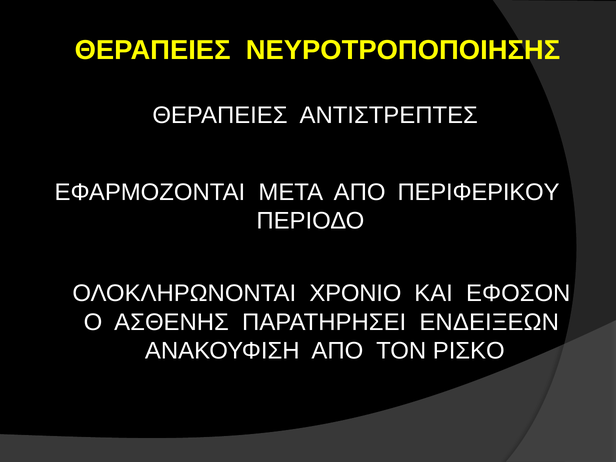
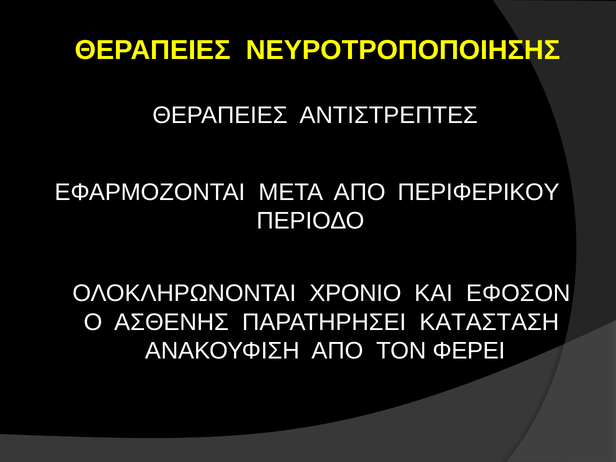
ΕΝΔΕΙΞΕΩΝ: ΕΝΔΕΙΞΕΩΝ -> ΚΑΤΑΣΤΑΣΗ
ΡΙΣΚΟ: ΡΙΣΚΟ -> ΦΕΡΕΙ
